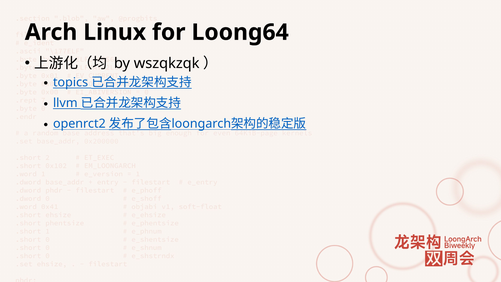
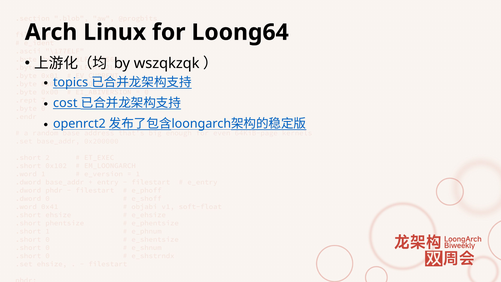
llvm: llvm -> cost
